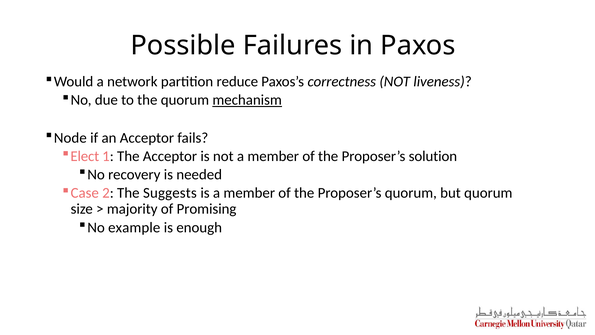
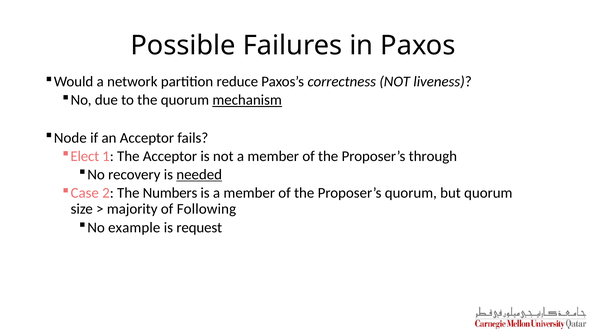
solution: solution -> through
needed underline: none -> present
Suggests: Suggests -> Numbers
Promising: Promising -> Following
enough: enough -> request
